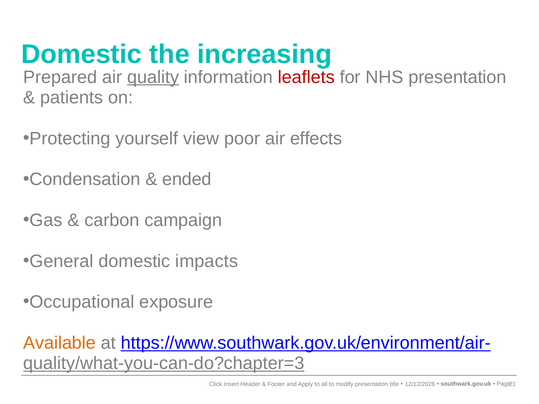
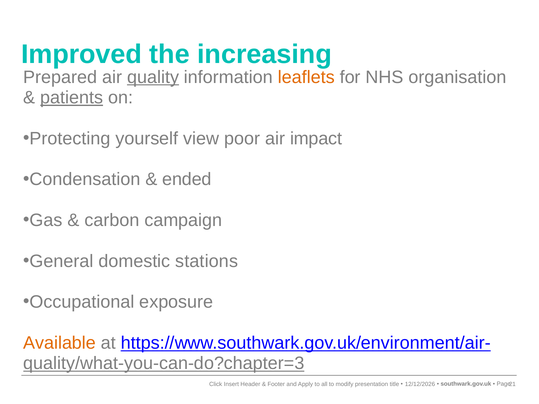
Domestic at (82, 54): Domestic -> Improved
leaflets colour: red -> orange
NHS presentation: presentation -> organisation
patients underline: none -> present
effects: effects -> impact
impacts: impacts -> stations
